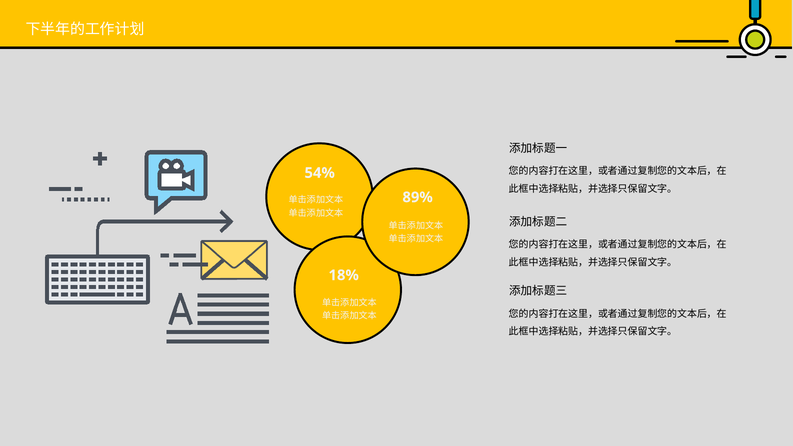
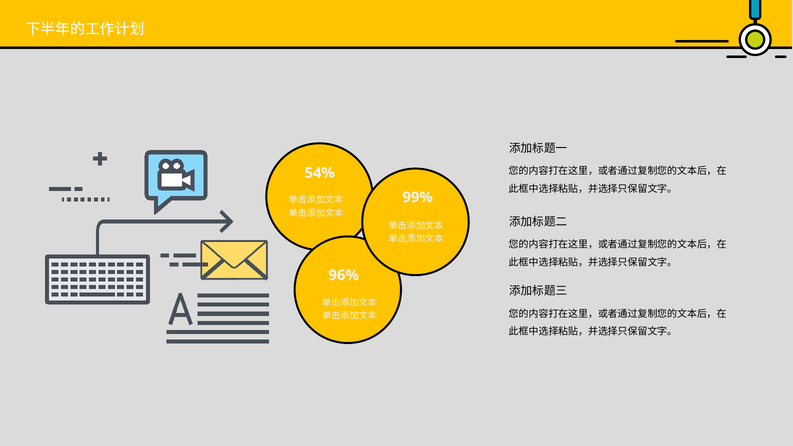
89%: 89% -> 99%
18%: 18% -> 96%
